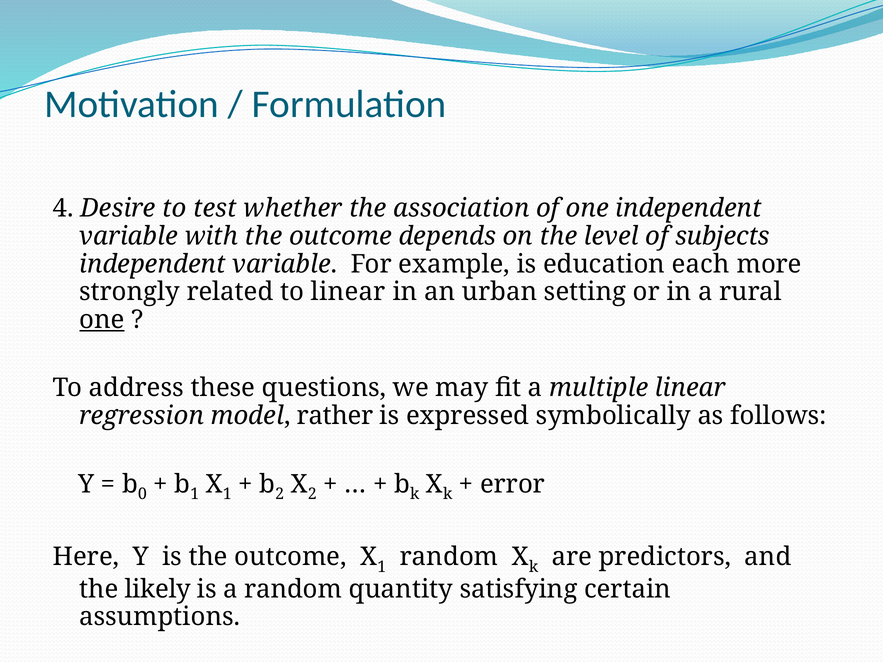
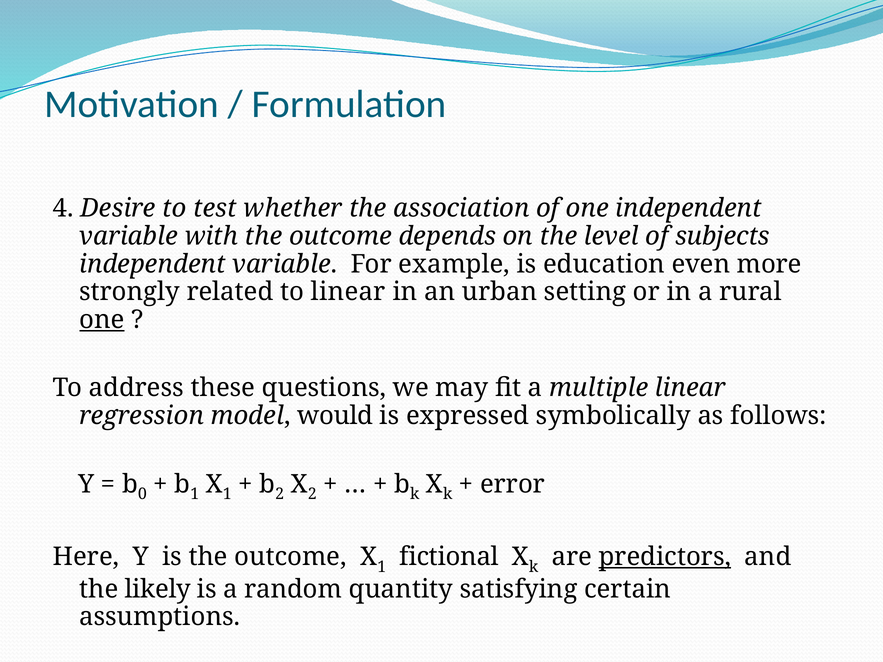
each: each -> even
rather: rather -> would
random at (449, 557): random -> fictional
predictors underline: none -> present
